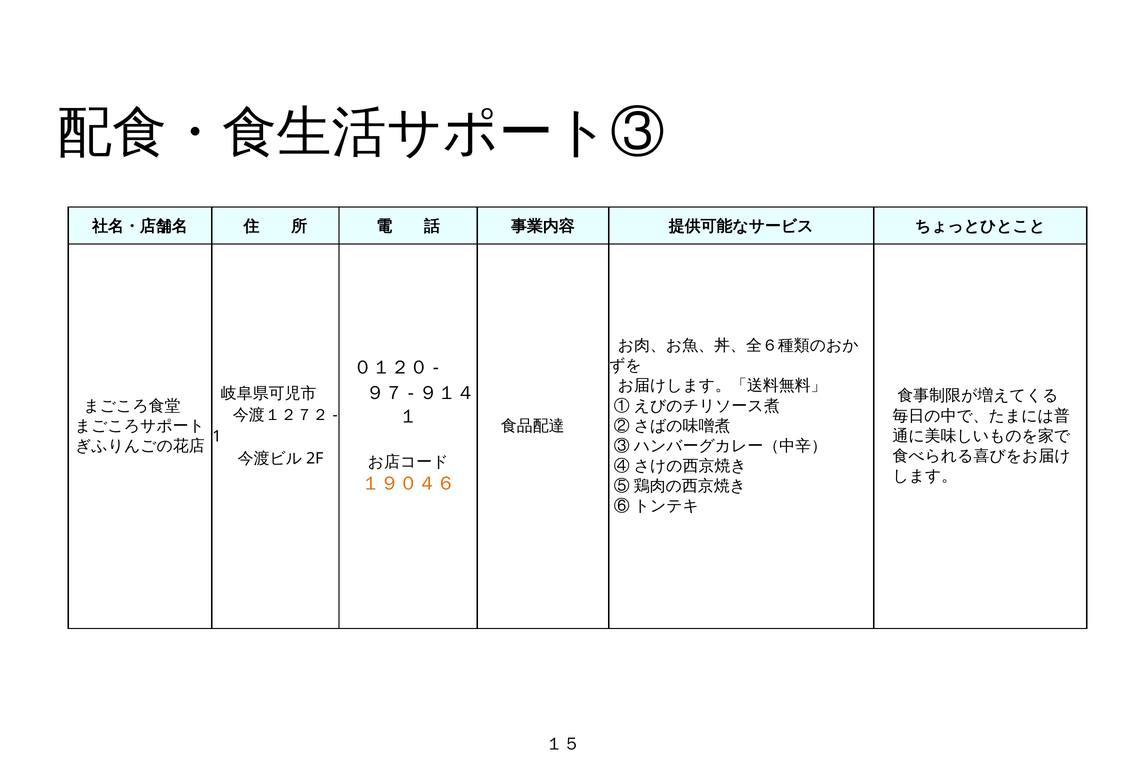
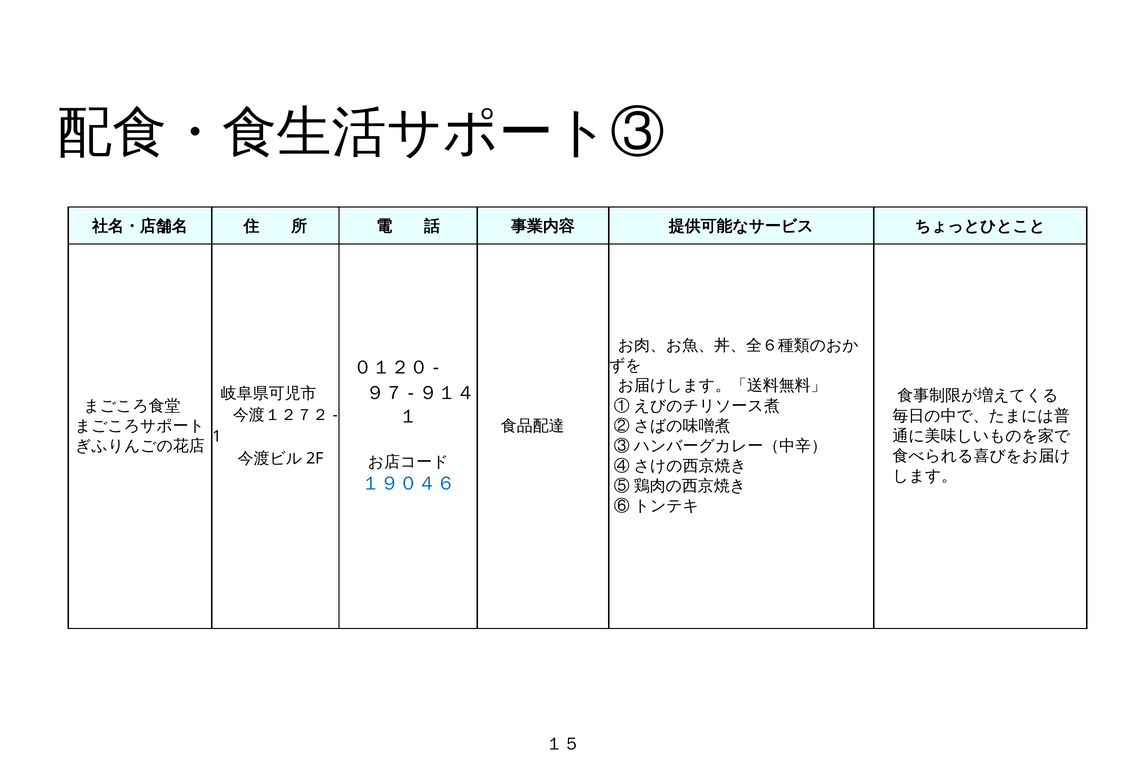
１９０４６ colour: orange -> blue
